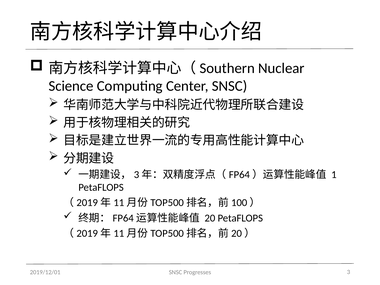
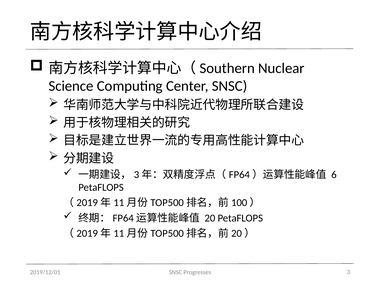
1: 1 -> 6
